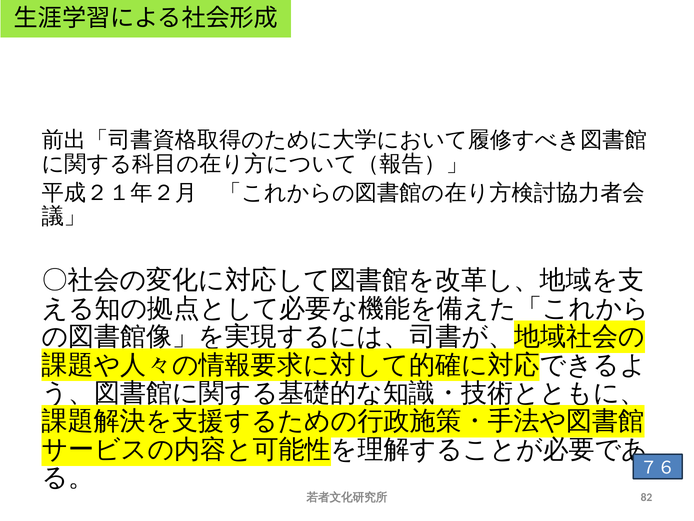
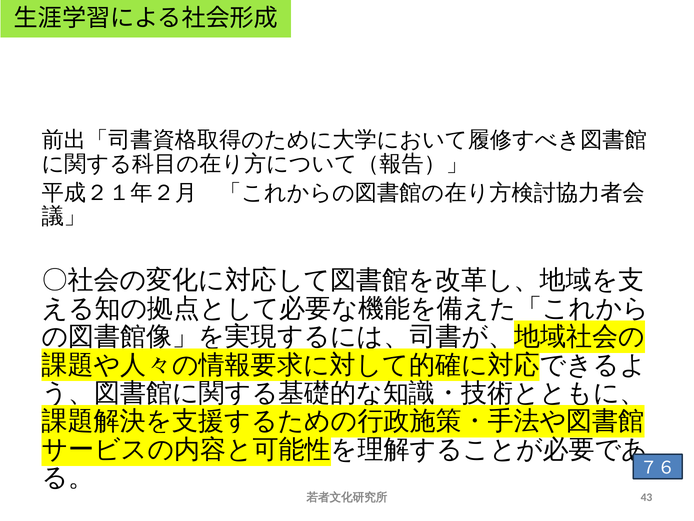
82: 82 -> 43
